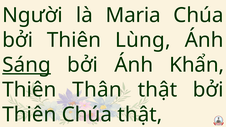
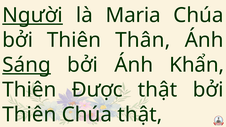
Người underline: none -> present
Lùng: Lùng -> Thân
Thân: Thân -> Được
